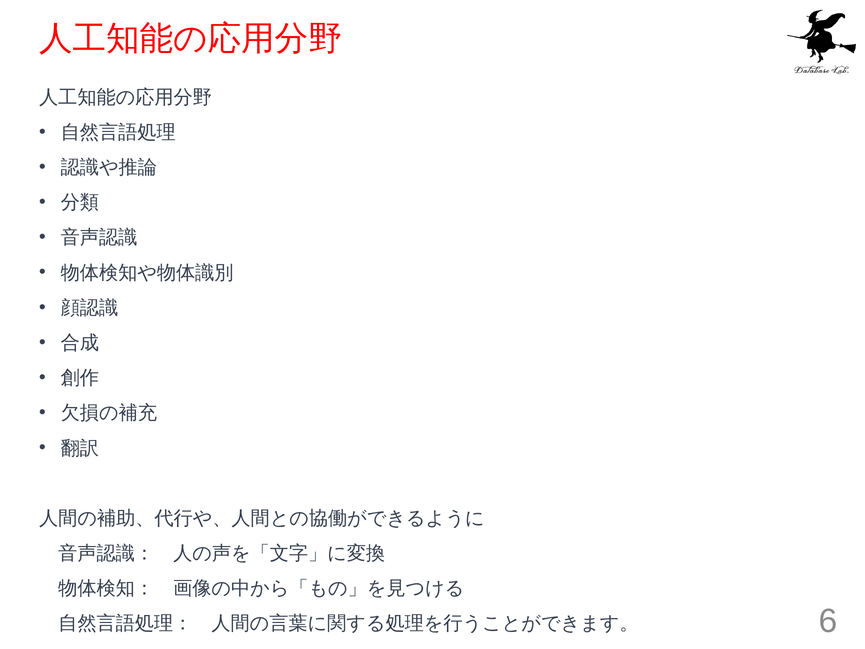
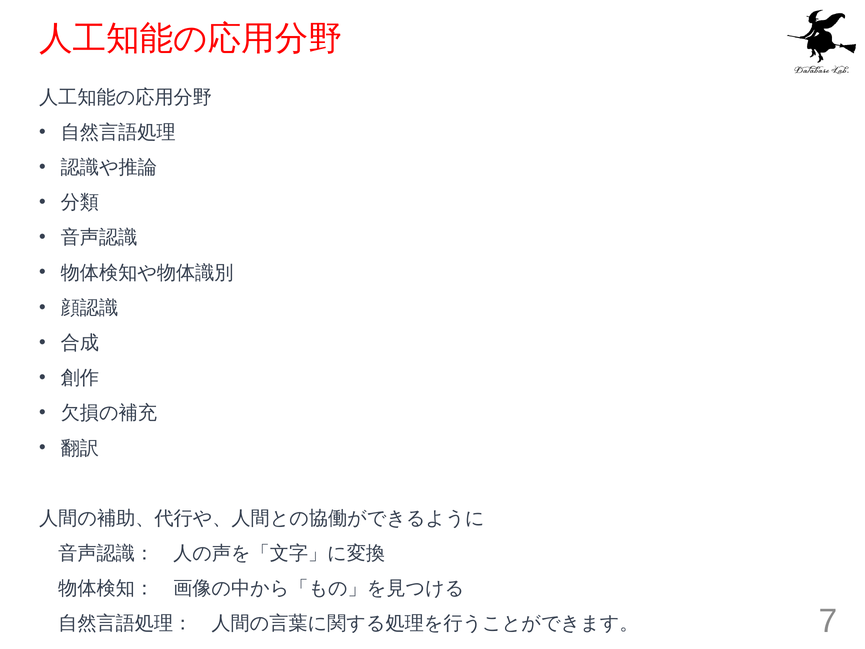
6: 6 -> 7
